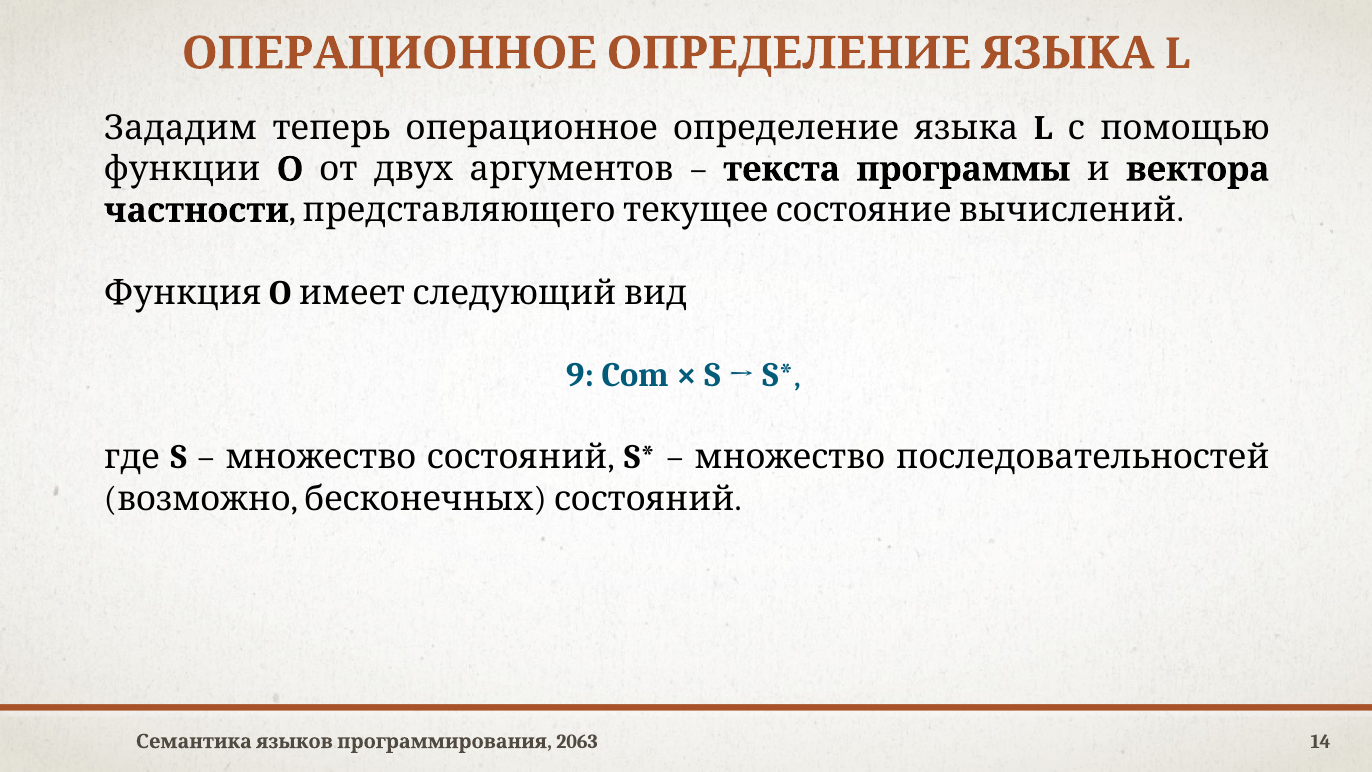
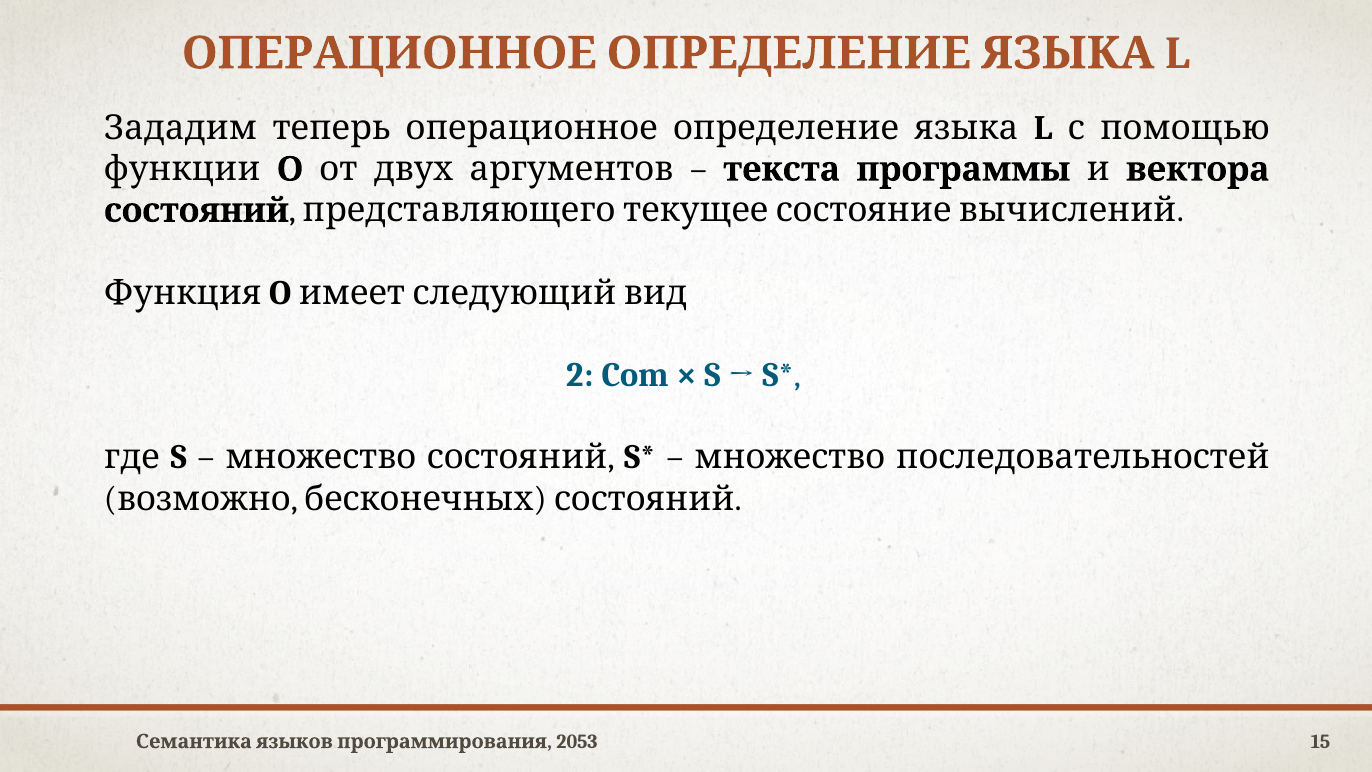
частности at (196, 210): частности -> состояний
9: 9 -> 2
2063: 2063 -> 2053
14: 14 -> 15
